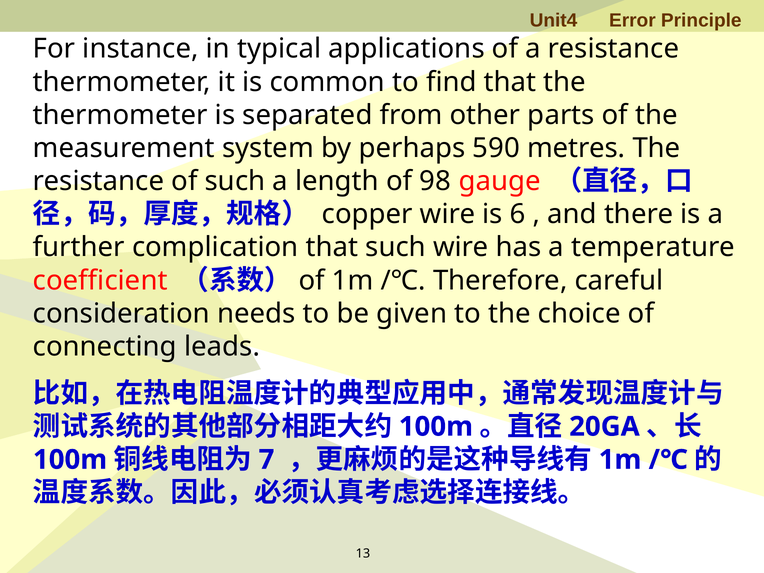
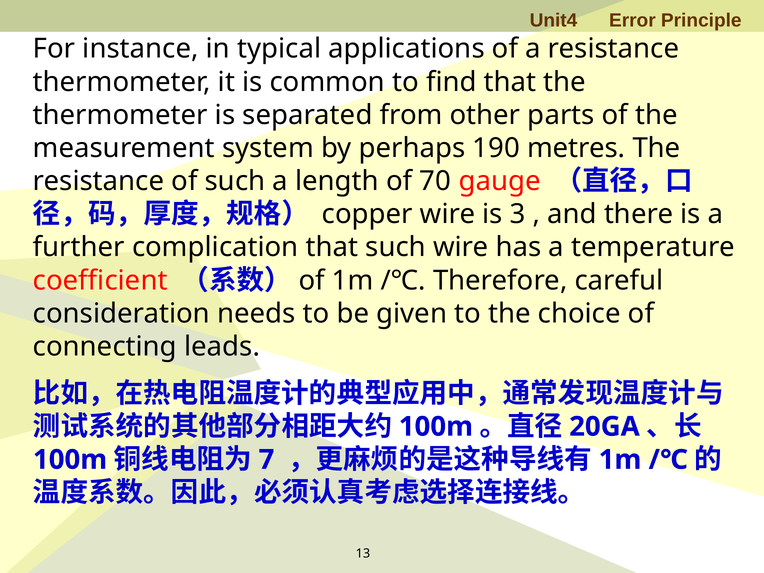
590: 590 -> 190
98: 98 -> 70
6: 6 -> 3
